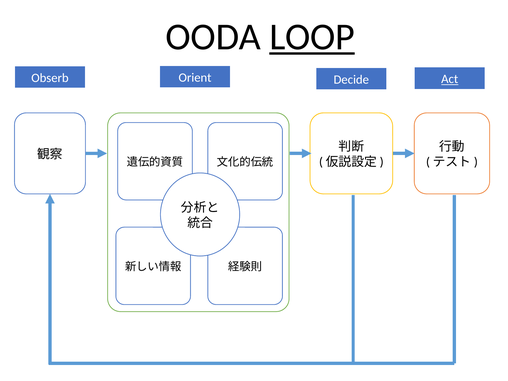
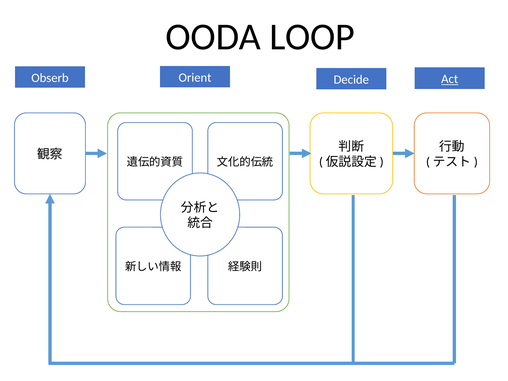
LOOP underline: present -> none
